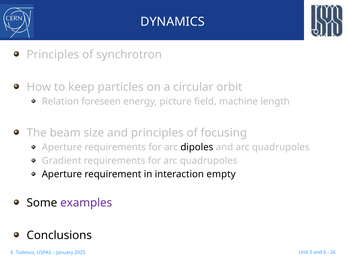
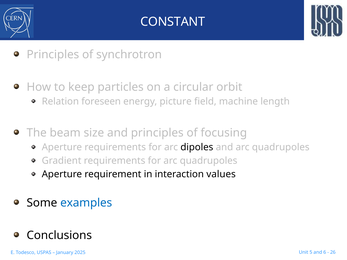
DYNAMICS: DYNAMICS -> CONSTANT
empty: empty -> values
examples colour: purple -> blue
